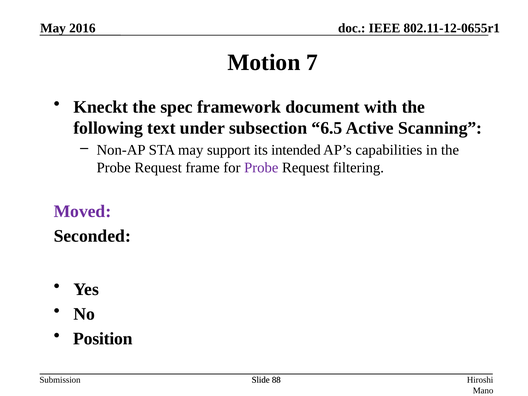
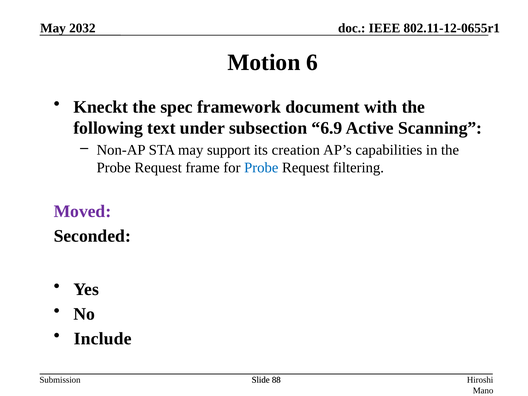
2016: 2016 -> 2032
7: 7 -> 6
6.5: 6.5 -> 6.9
intended: intended -> creation
Probe at (261, 168) colour: purple -> blue
Position: Position -> Include
